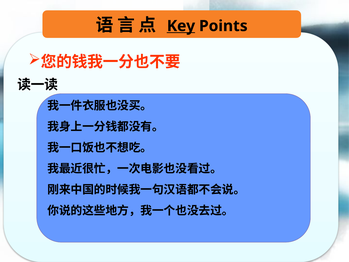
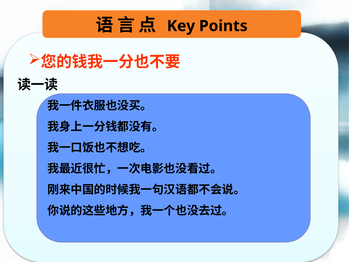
Key underline: present -> none
